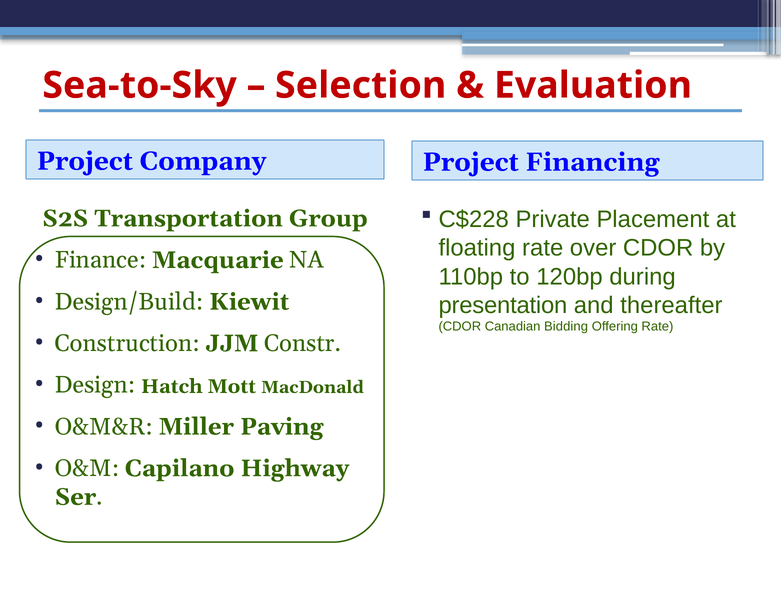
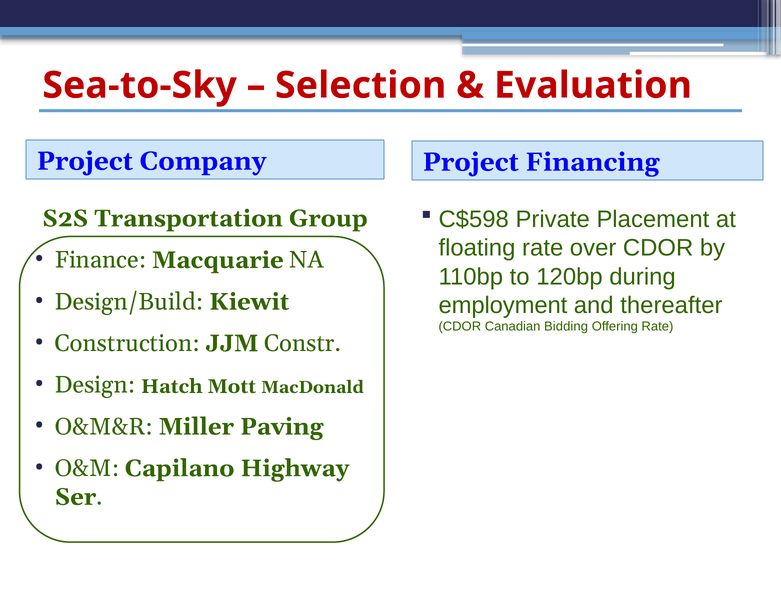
C$228: C$228 -> C$598
presentation: presentation -> employment
